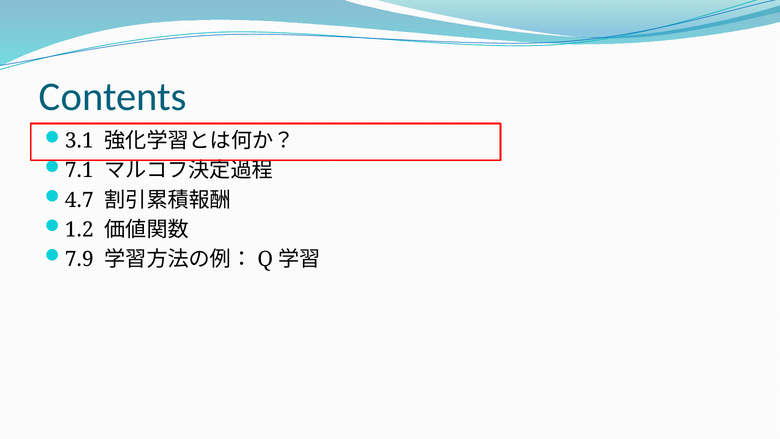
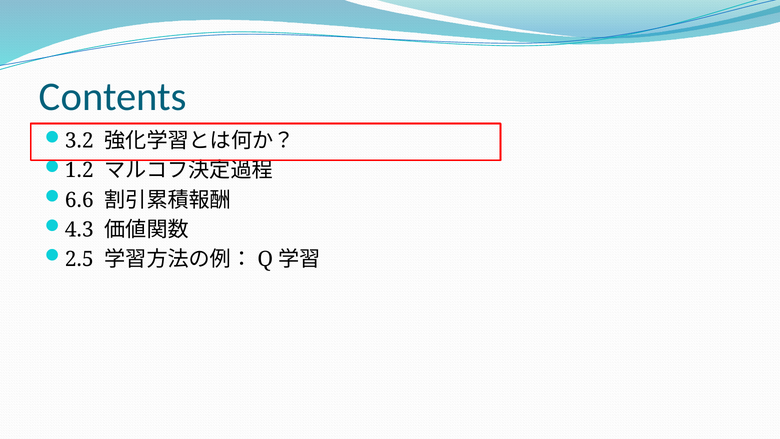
3.1: 3.1 -> 3.2
7.1: 7.1 -> 1.2
4.7: 4.7 -> 6.6
1.2: 1.2 -> 4.3
7.9: 7.9 -> 2.5
